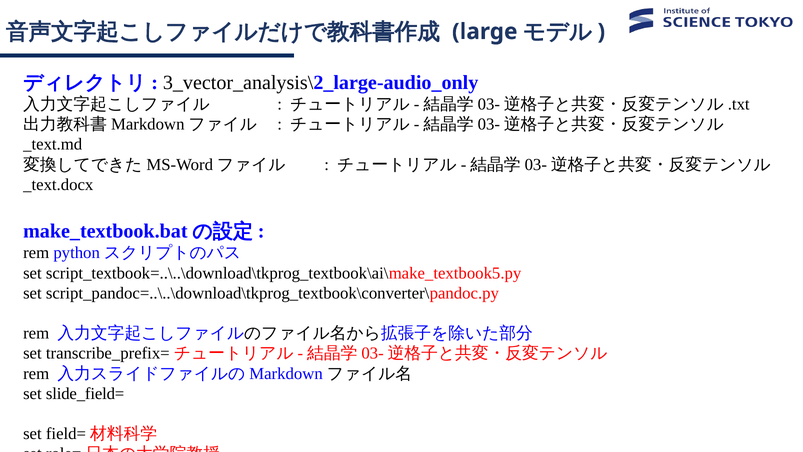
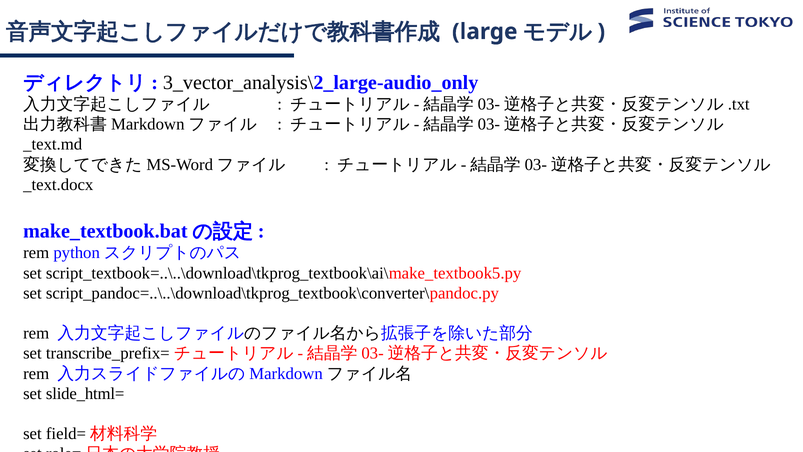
slide_field=: slide_field= -> slide_html=
